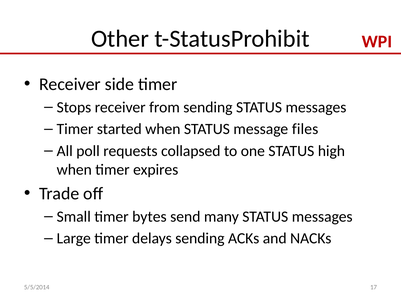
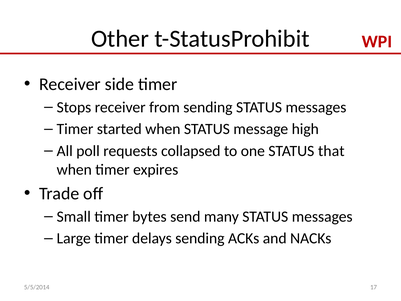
files: files -> high
high: high -> that
